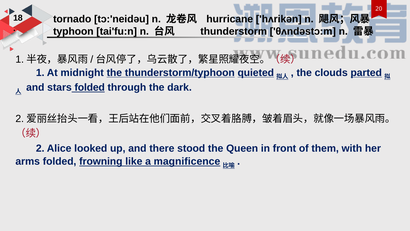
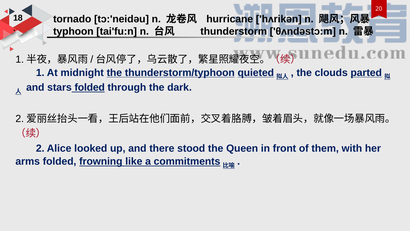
magnificence: magnificence -> commitments
